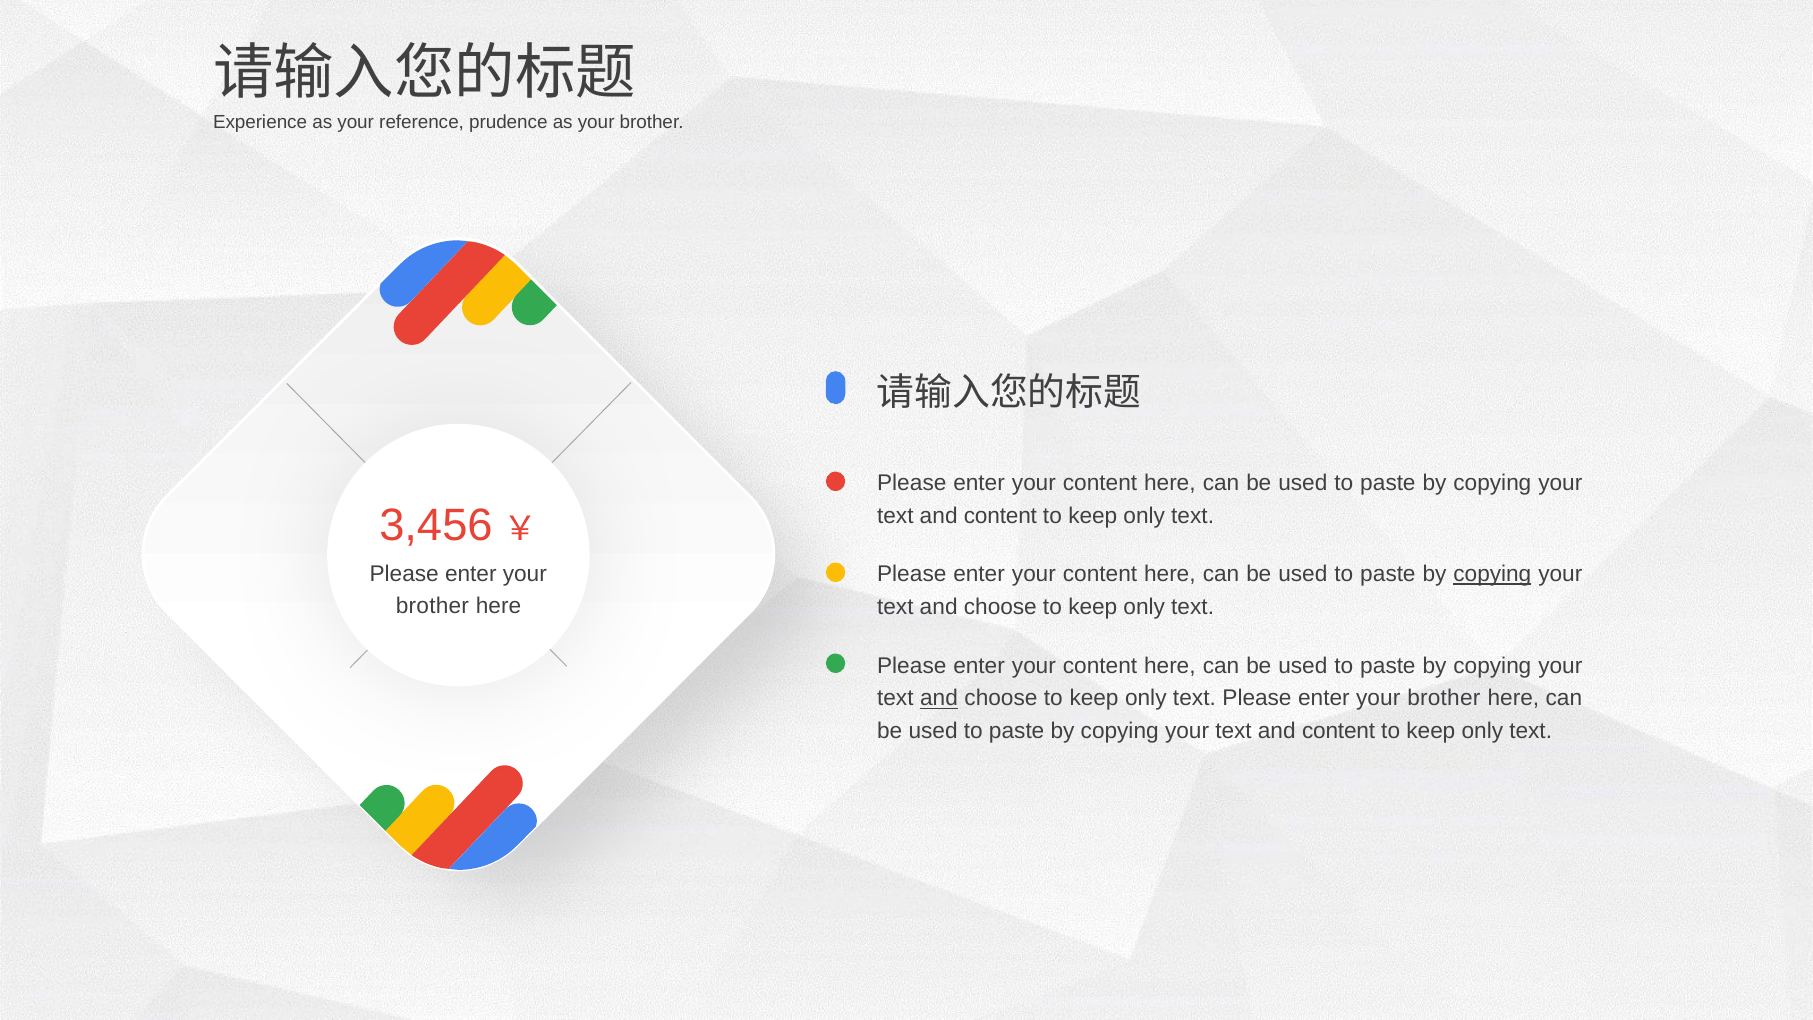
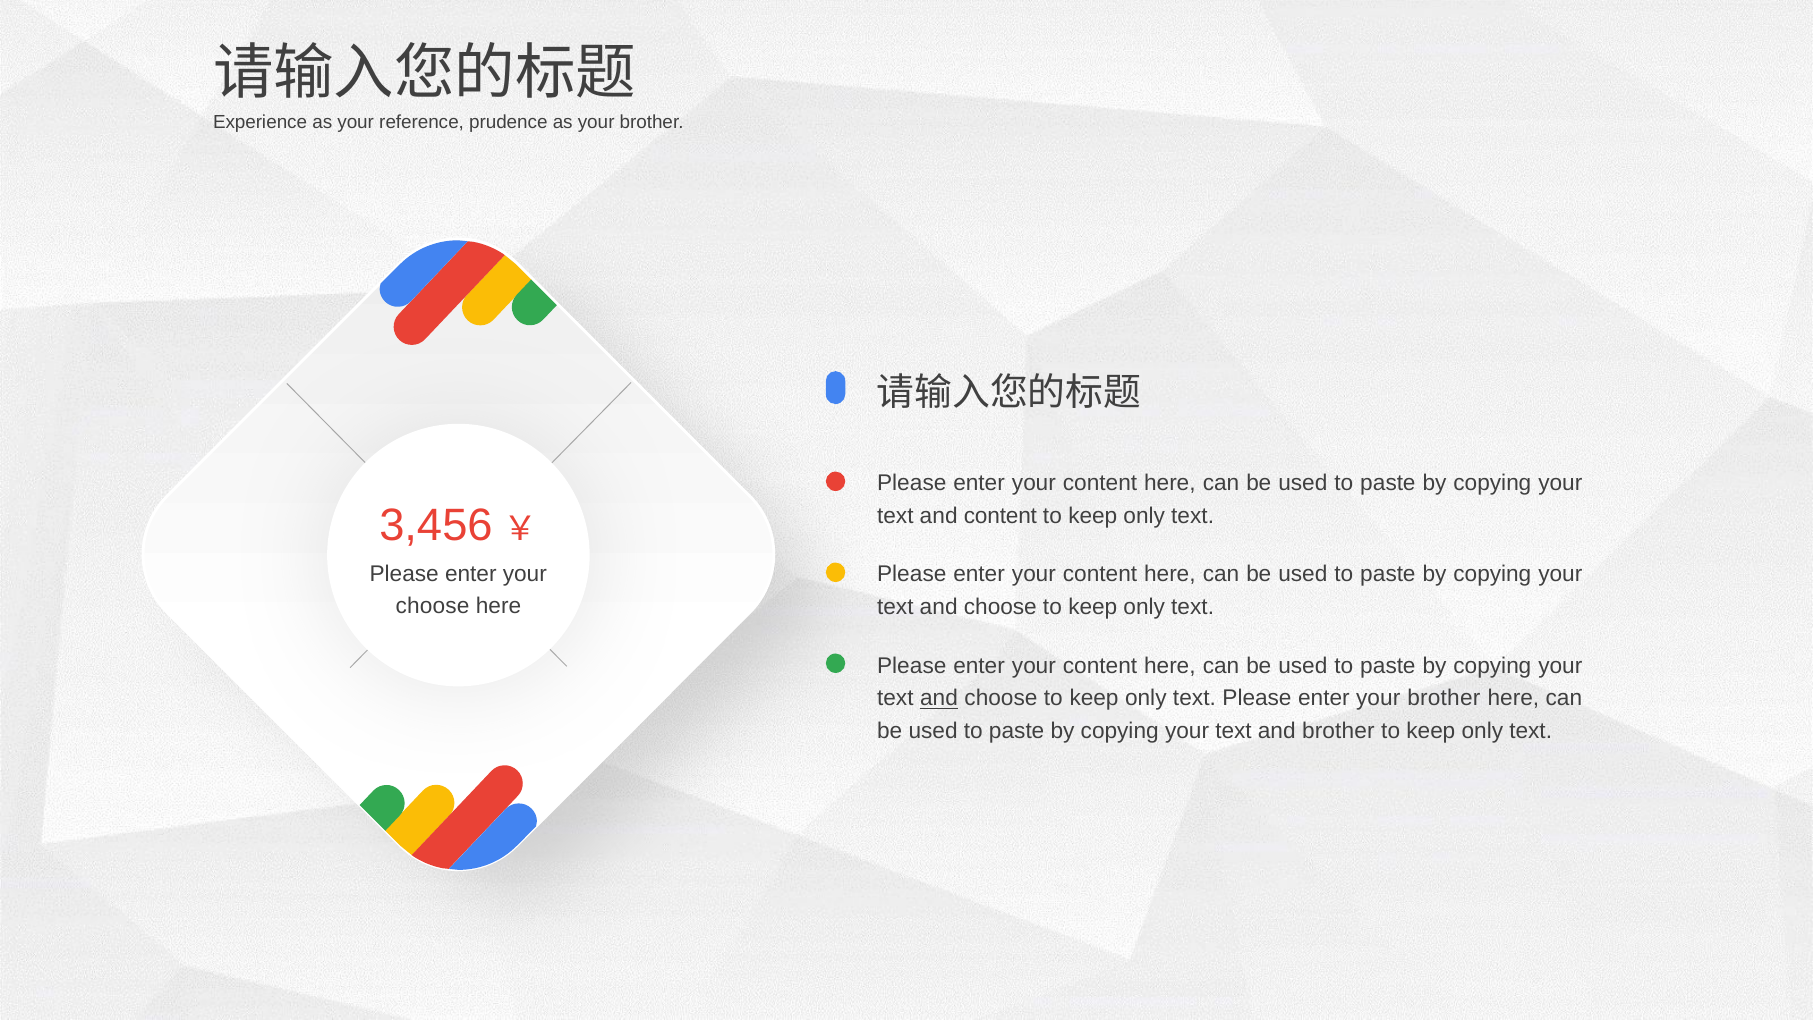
copying at (1492, 574) underline: present -> none
brother at (432, 606): brother -> choose
content at (1339, 731): content -> brother
